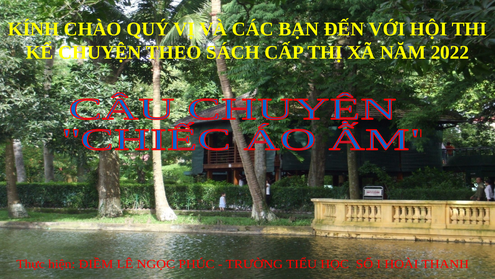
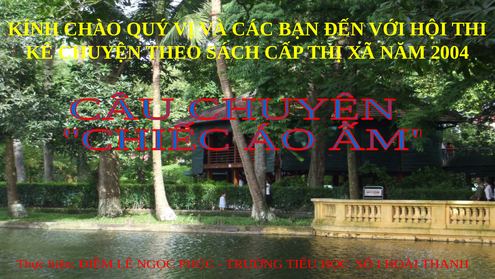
2022: 2022 -> 2004
